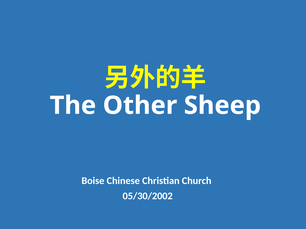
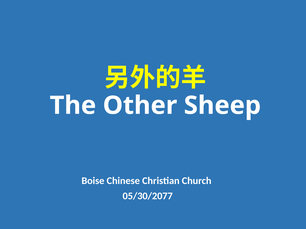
05/30/2002: 05/30/2002 -> 05/30/2077
